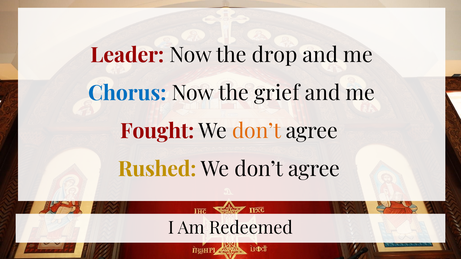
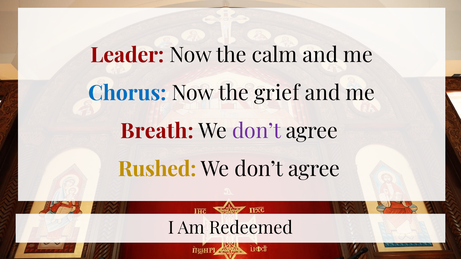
drop: drop -> calm
Fought: Fought -> Breath
don’t at (256, 131) colour: orange -> purple
